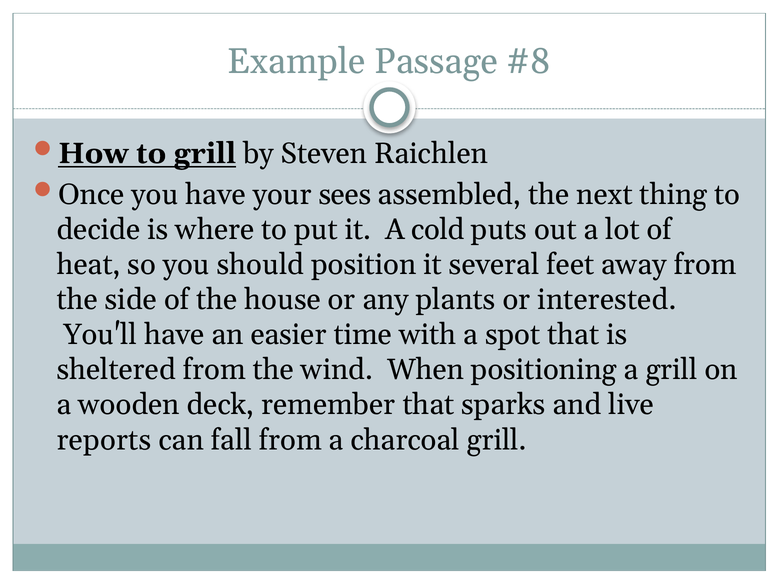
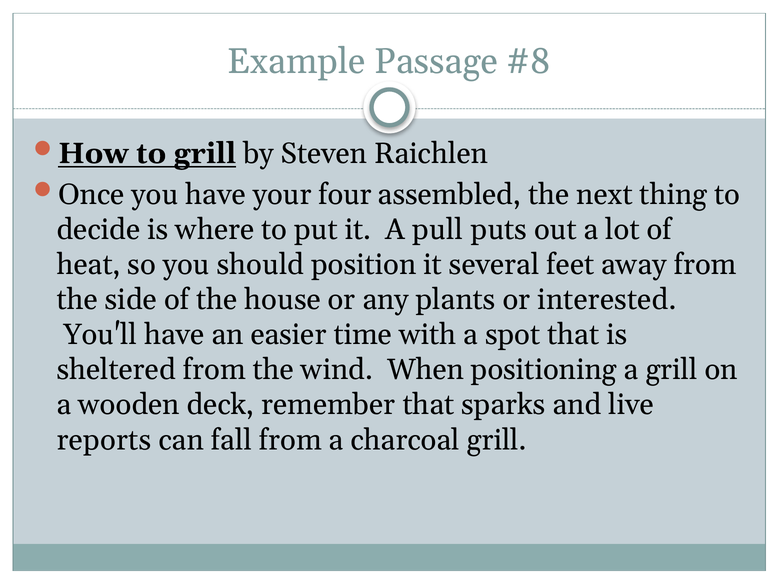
sees: sees -> four
cold: cold -> pull
